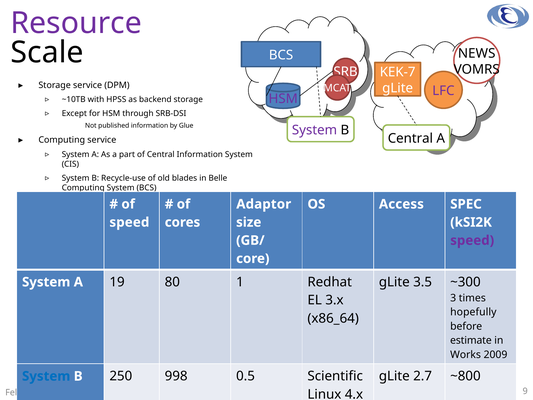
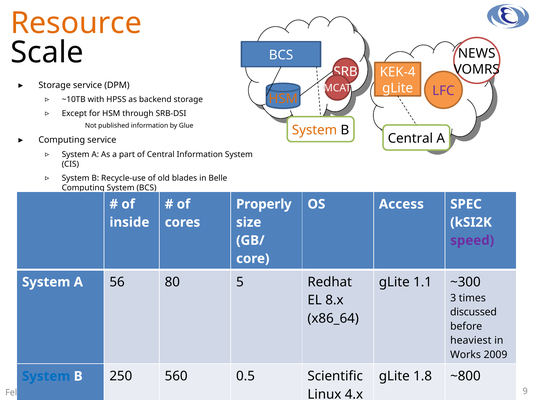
Resource colour: purple -> orange
KEK-7: KEK-7 -> KEK-4
HSM at (283, 99) colour: purple -> orange
System at (315, 130) colour: purple -> orange
Adaptor: Adaptor -> Properly
speed at (129, 222): speed -> inside
3.5: 3.5 -> 1.1
19: 19 -> 56
1: 1 -> 5
3.x: 3.x -> 8.x
hopefully: hopefully -> discussed
estimate: estimate -> heaviest
2.7: 2.7 -> 1.8
998: 998 -> 560
